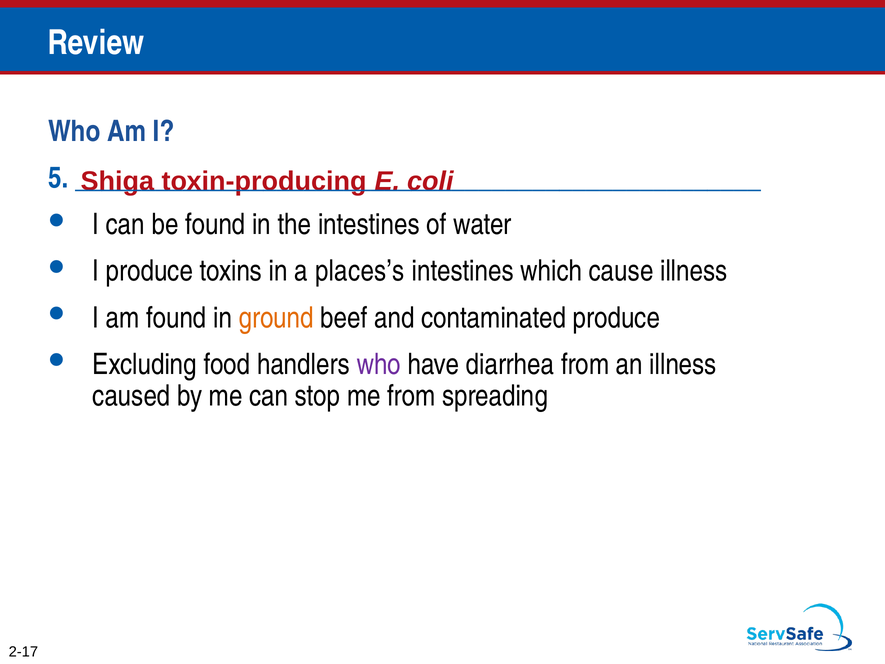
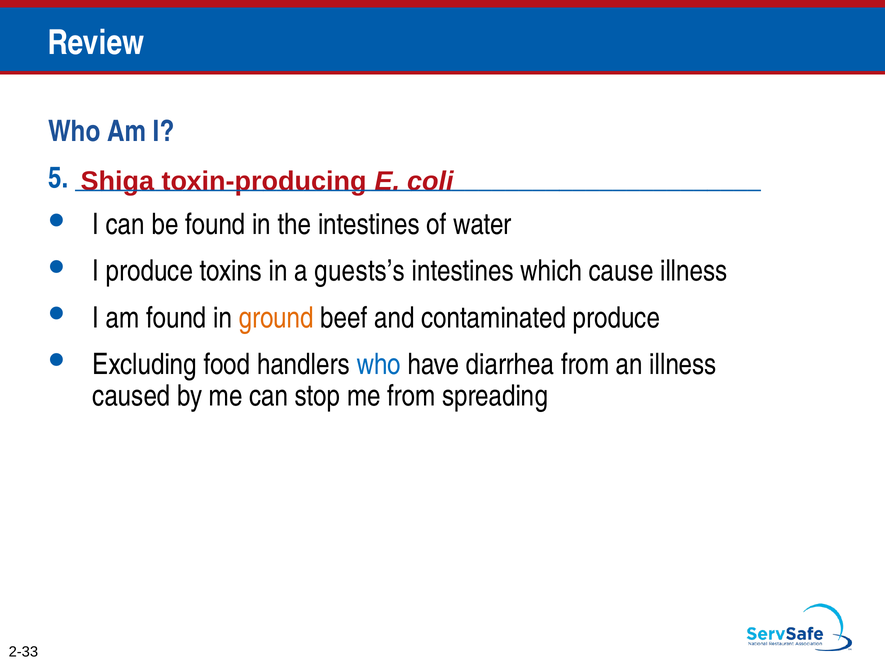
places’s: places’s -> guests’s
who at (379, 364) colour: purple -> blue
2-17: 2-17 -> 2-33
